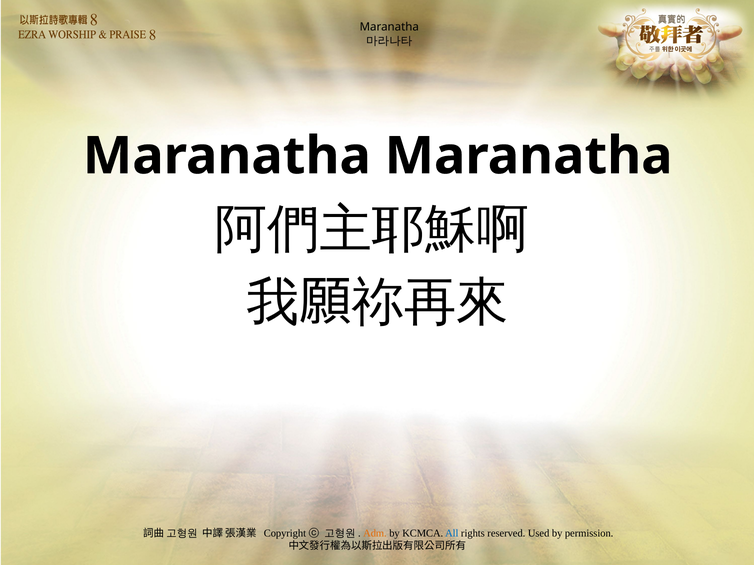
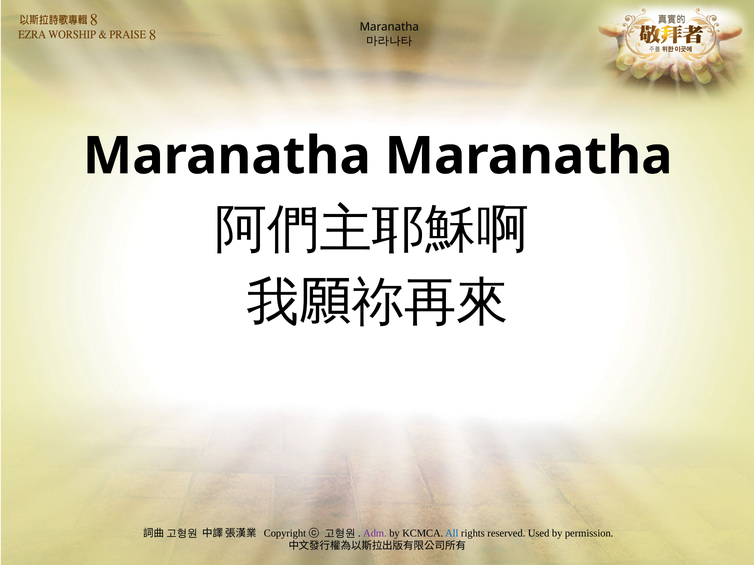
Adm colour: orange -> purple
